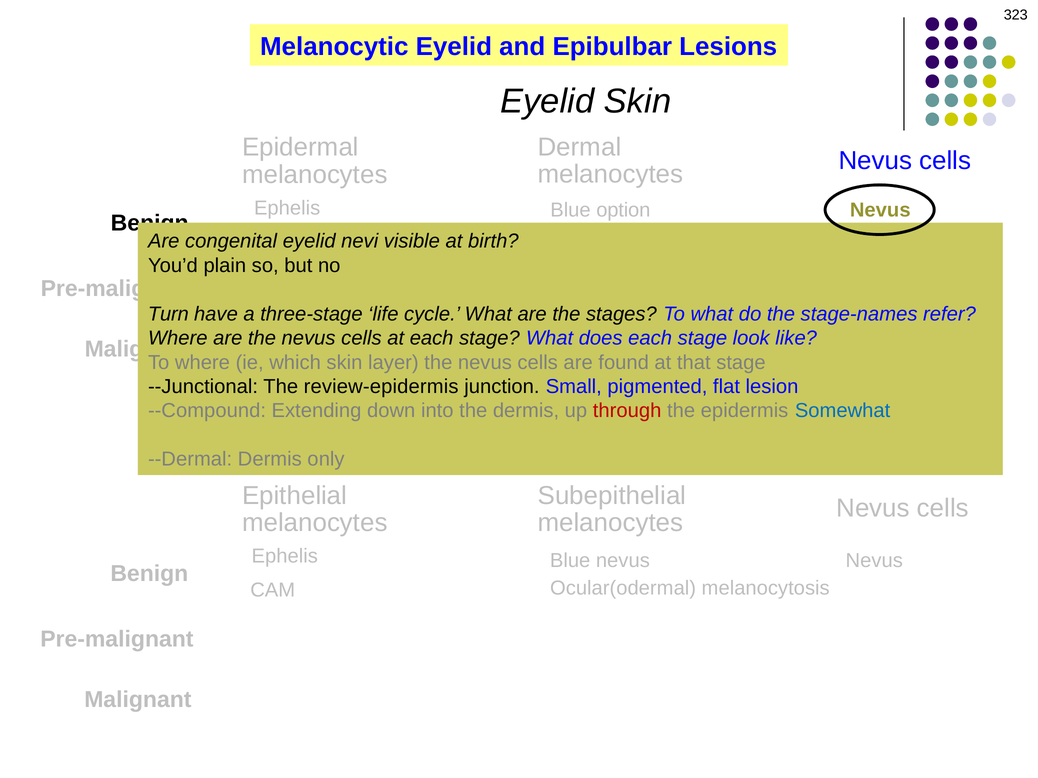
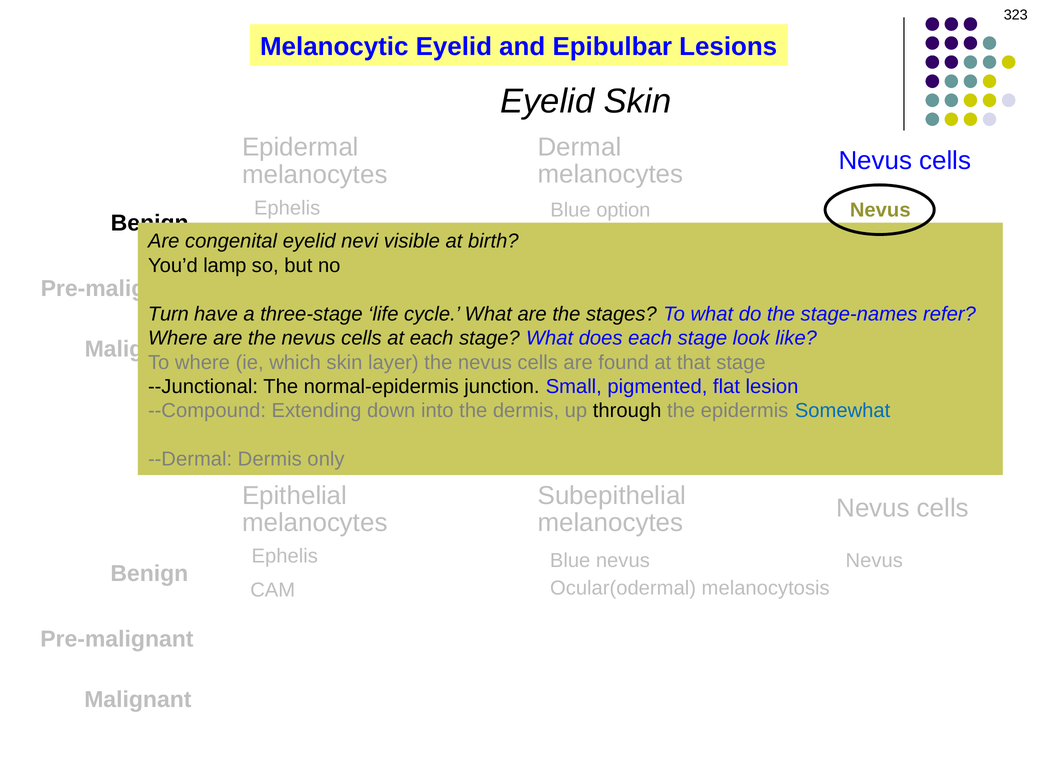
plain: plain -> lamp
review-epidermis: review-epidermis -> normal-epidermis
through colour: red -> black
